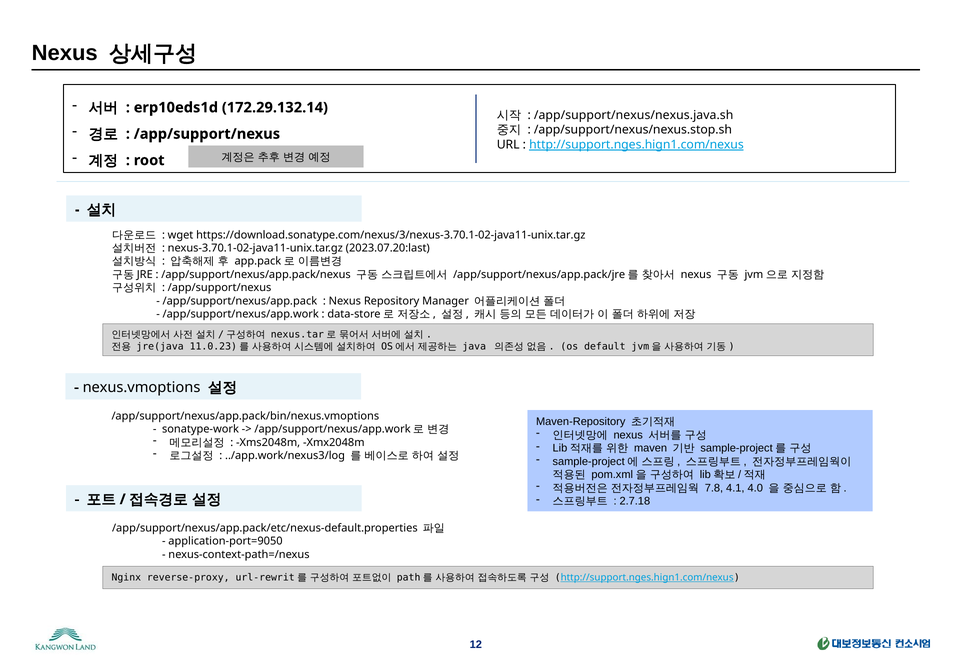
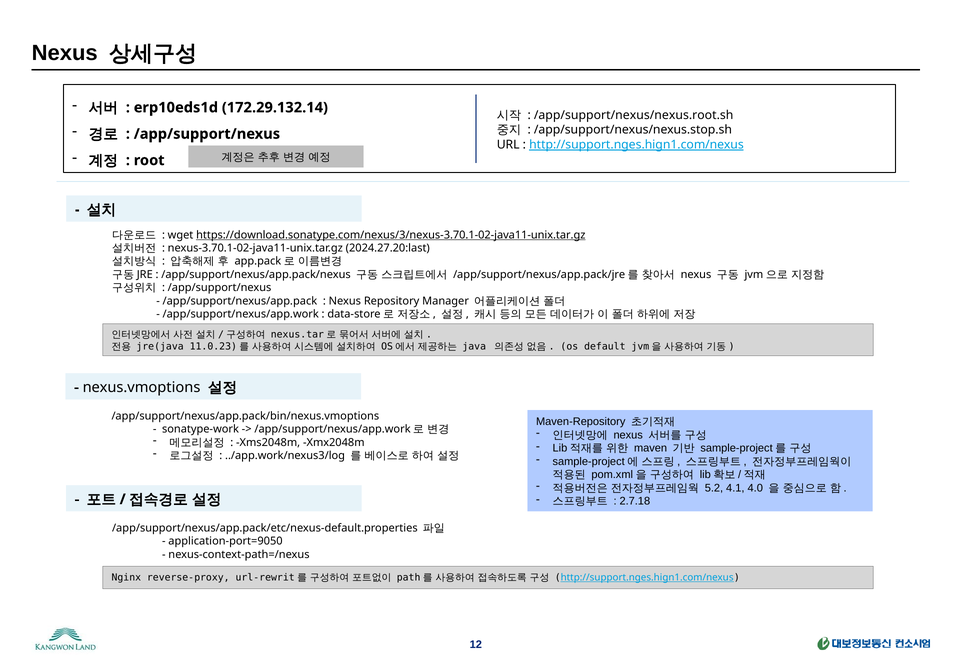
/app/support/nexus/nexus.java.sh: /app/support/nexus/nexus.java.sh -> /app/support/nexus/nexus.root.sh
https://download.sonatype.com/nexus/3/nexus-3.70.1-02-java11-unix.tar.gz underline: none -> present
2023.07.20:last: 2023.07.20:last -> 2024.27.20:last
7.8: 7.8 -> 5.2
